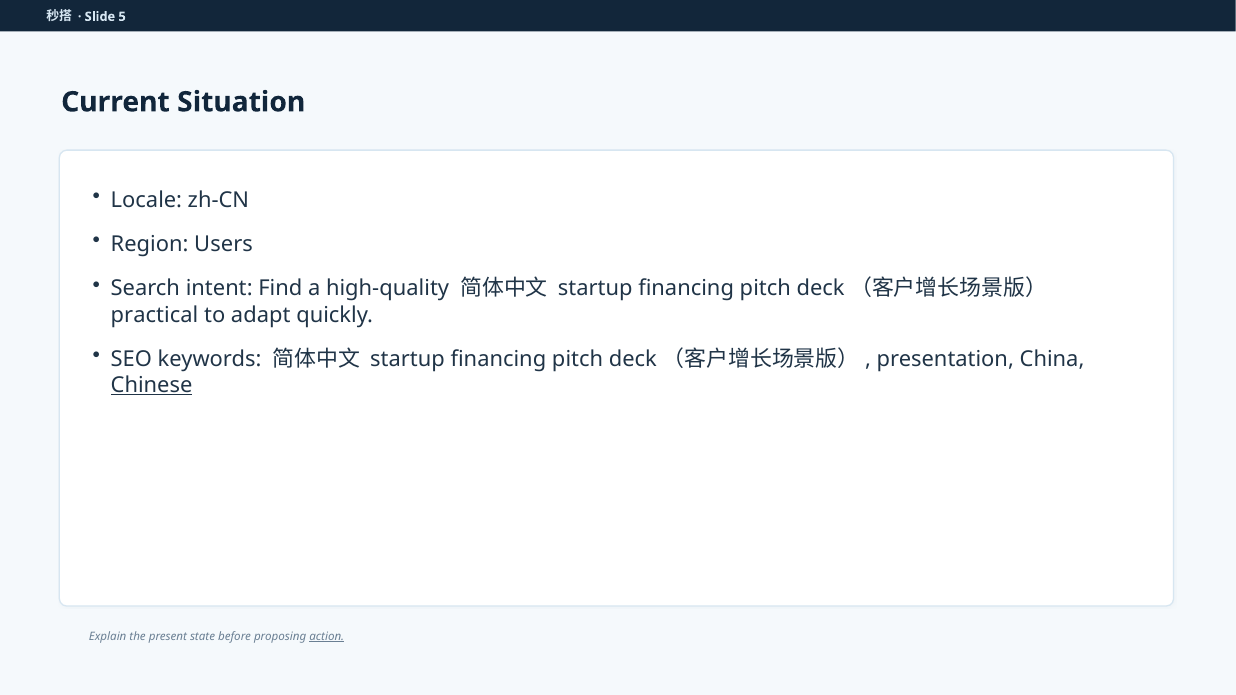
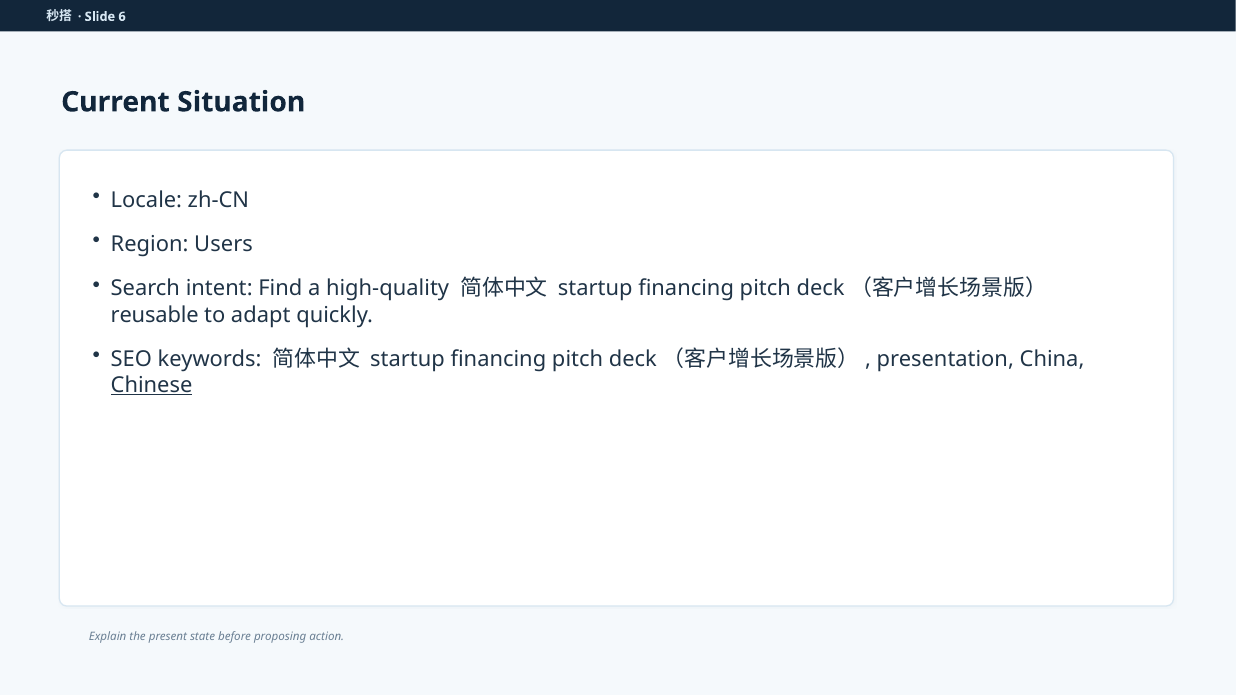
5: 5 -> 6
practical: practical -> reusable
action underline: present -> none
